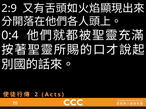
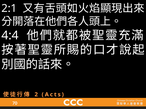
2:9: 2:9 -> 2:1
0:4: 0:4 -> 4:4
